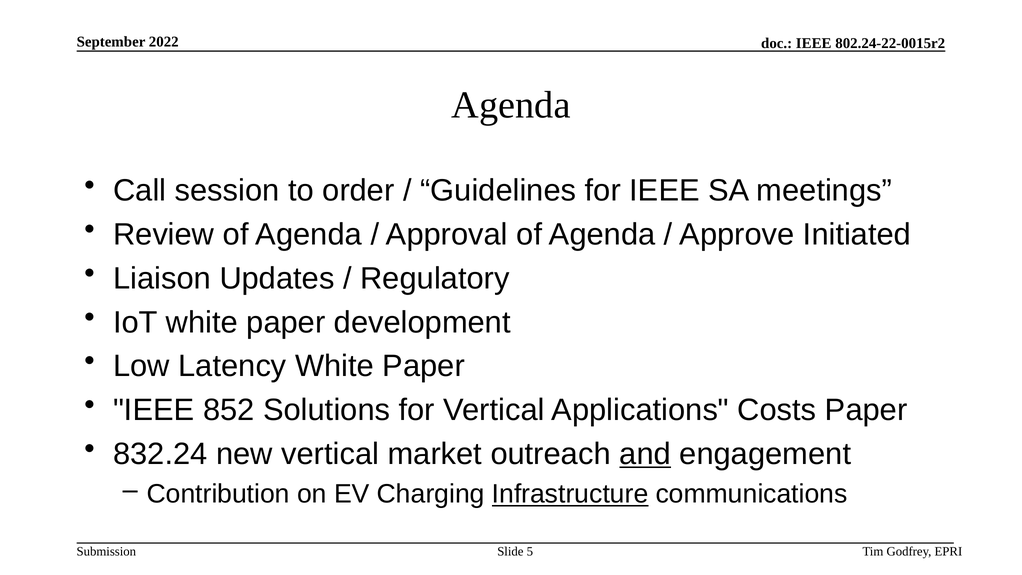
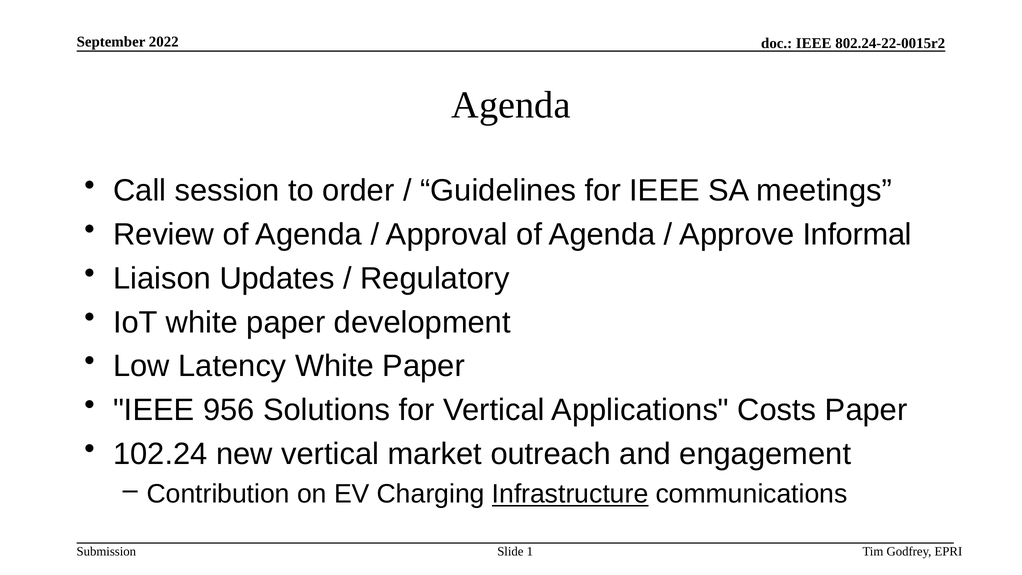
Initiated: Initiated -> Informal
852: 852 -> 956
832.24: 832.24 -> 102.24
and underline: present -> none
5: 5 -> 1
